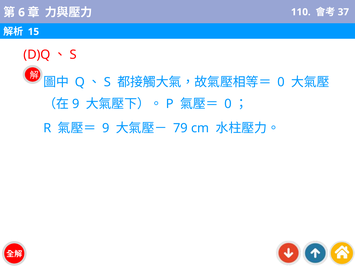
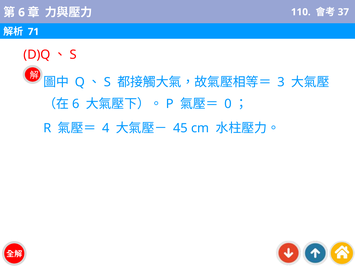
15: 15 -> 71
0 at (281, 82): 0 -> 3
9 at (76, 104): 9 -> 6
9 at (106, 128): 9 -> 4
79: 79 -> 45
